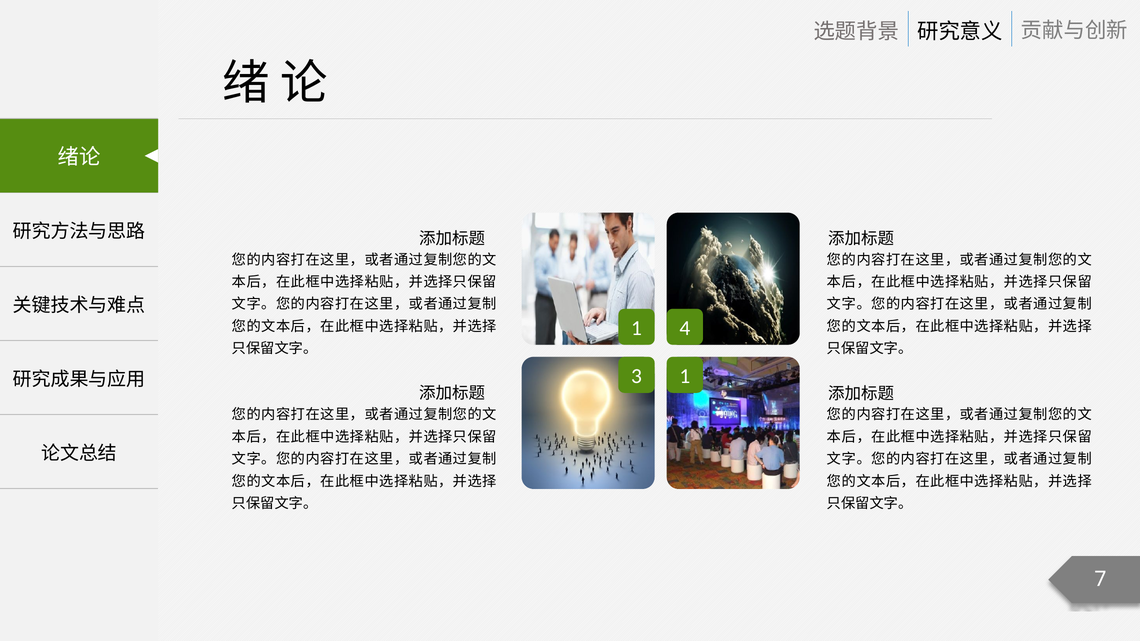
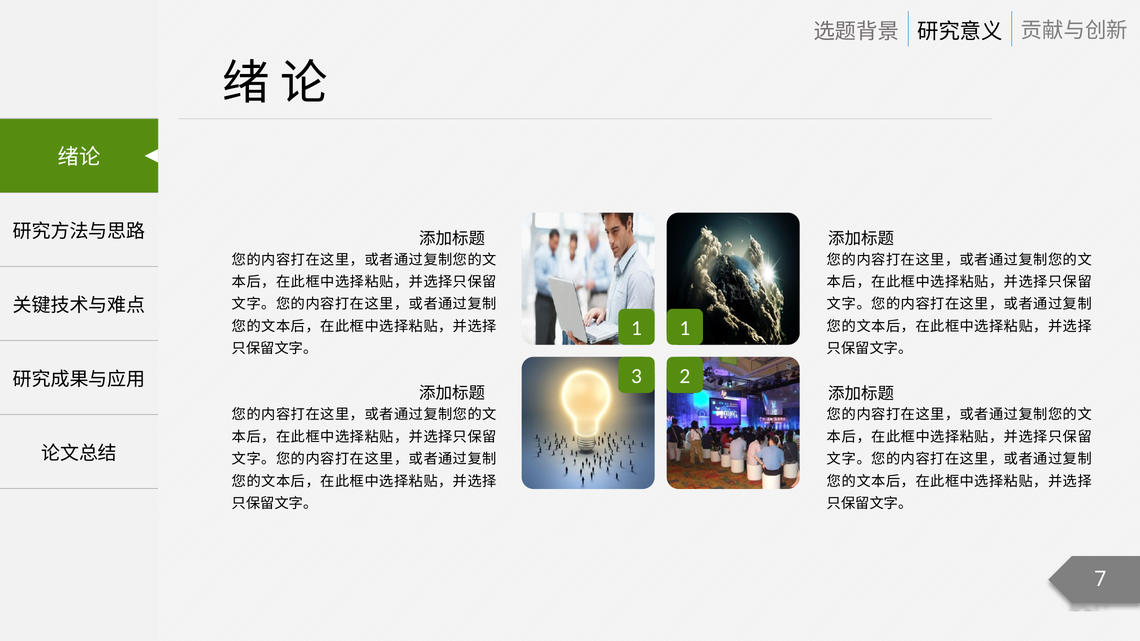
1 4: 4 -> 1
3 1: 1 -> 2
